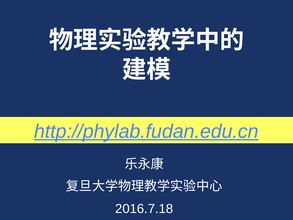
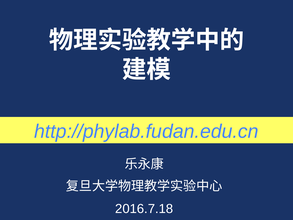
http://phylab.fudan.edu.cn underline: present -> none
